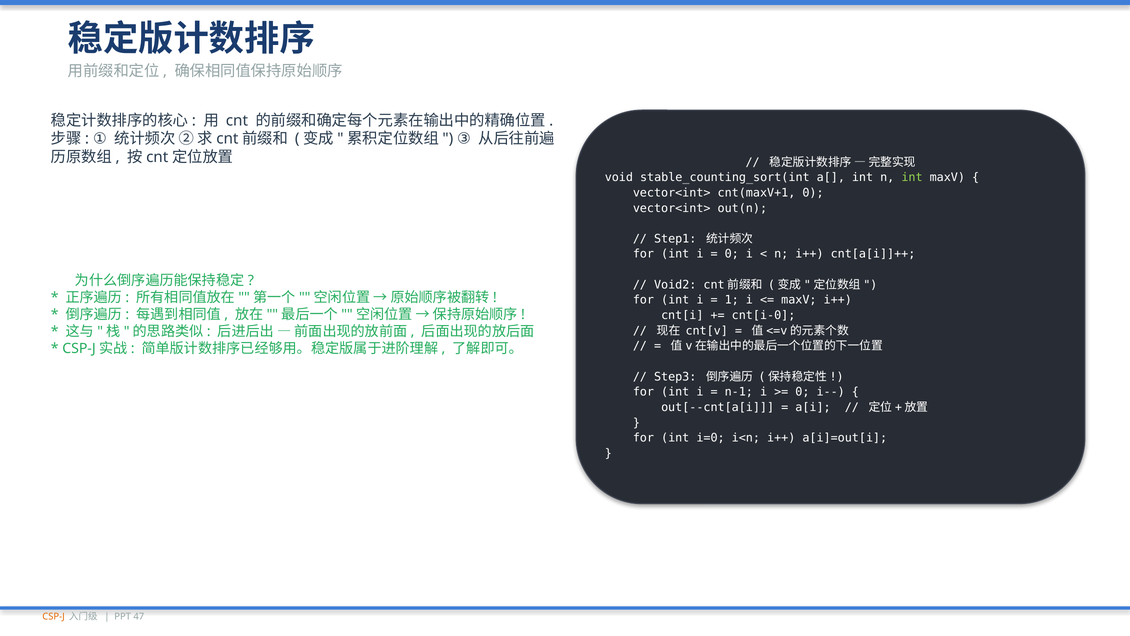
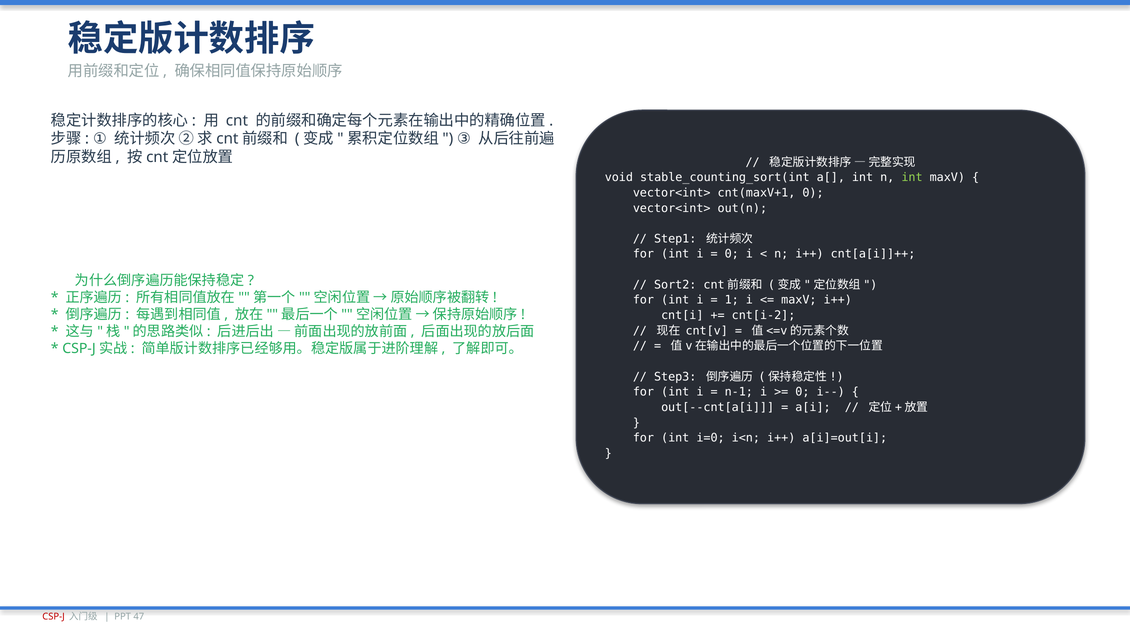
Void2: Void2 -> Sort2
cnt[i-0: cnt[i-0 -> cnt[i-2
CSP-J colour: orange -> red
